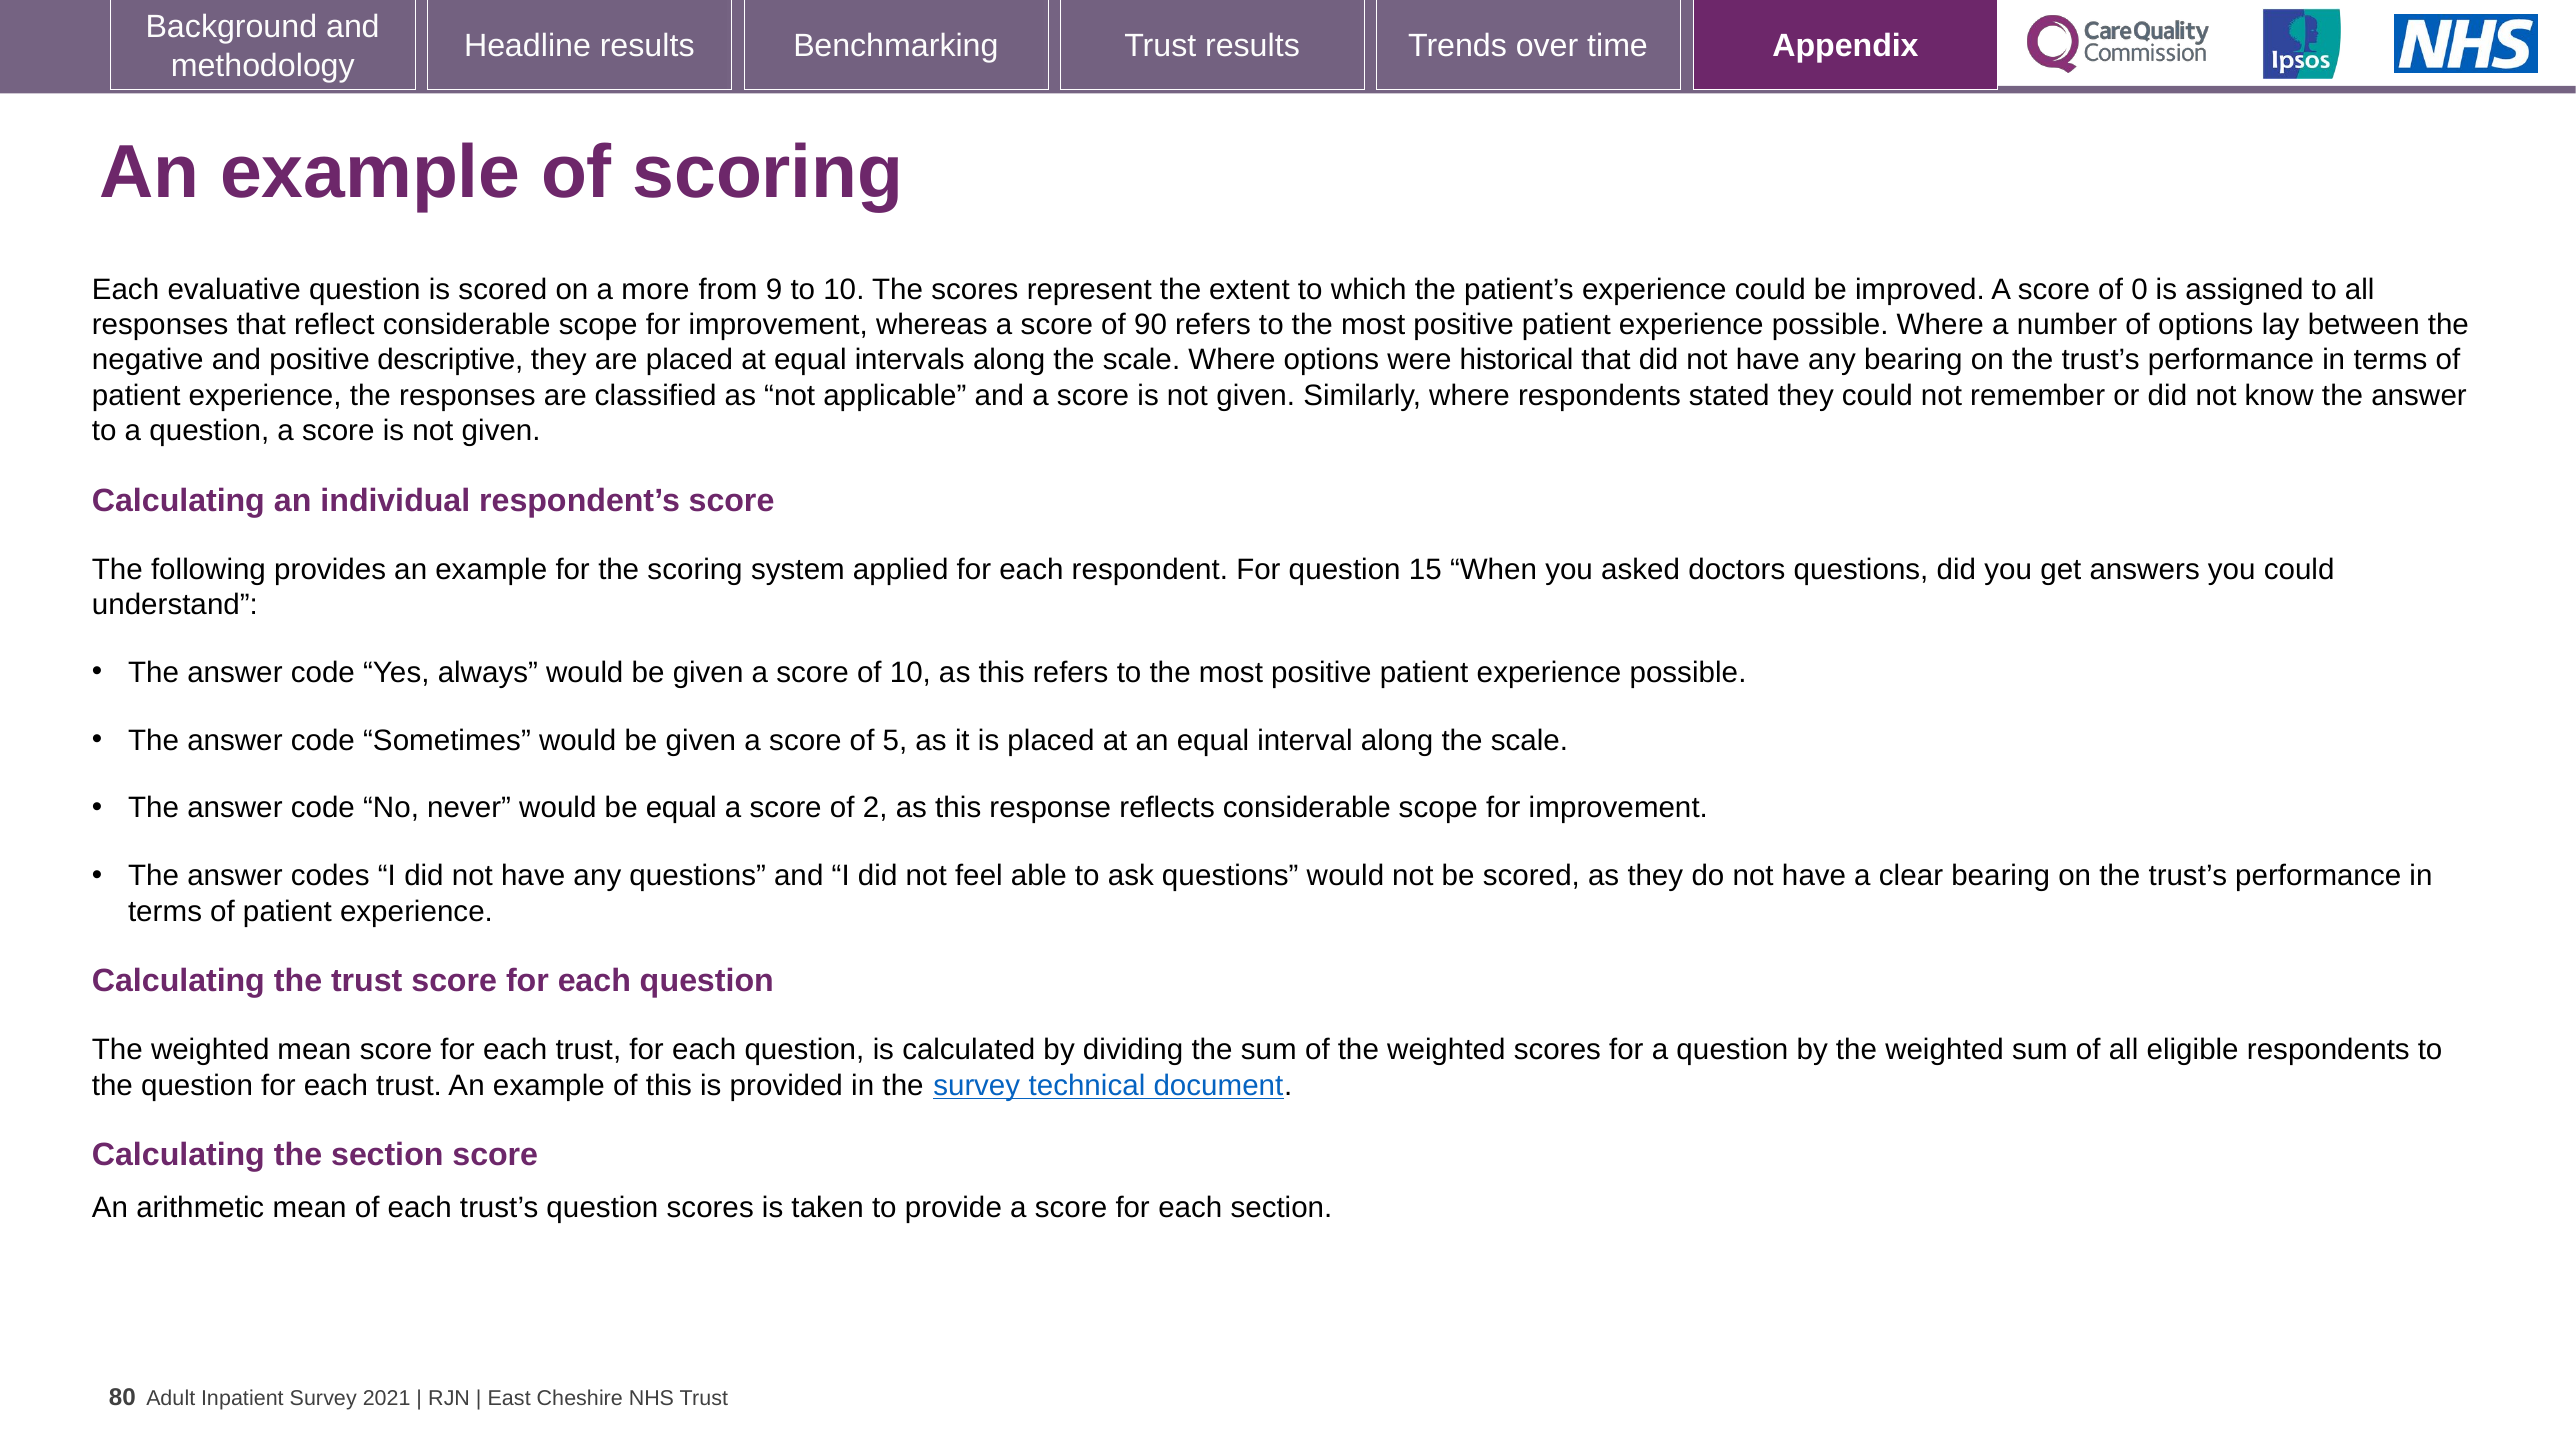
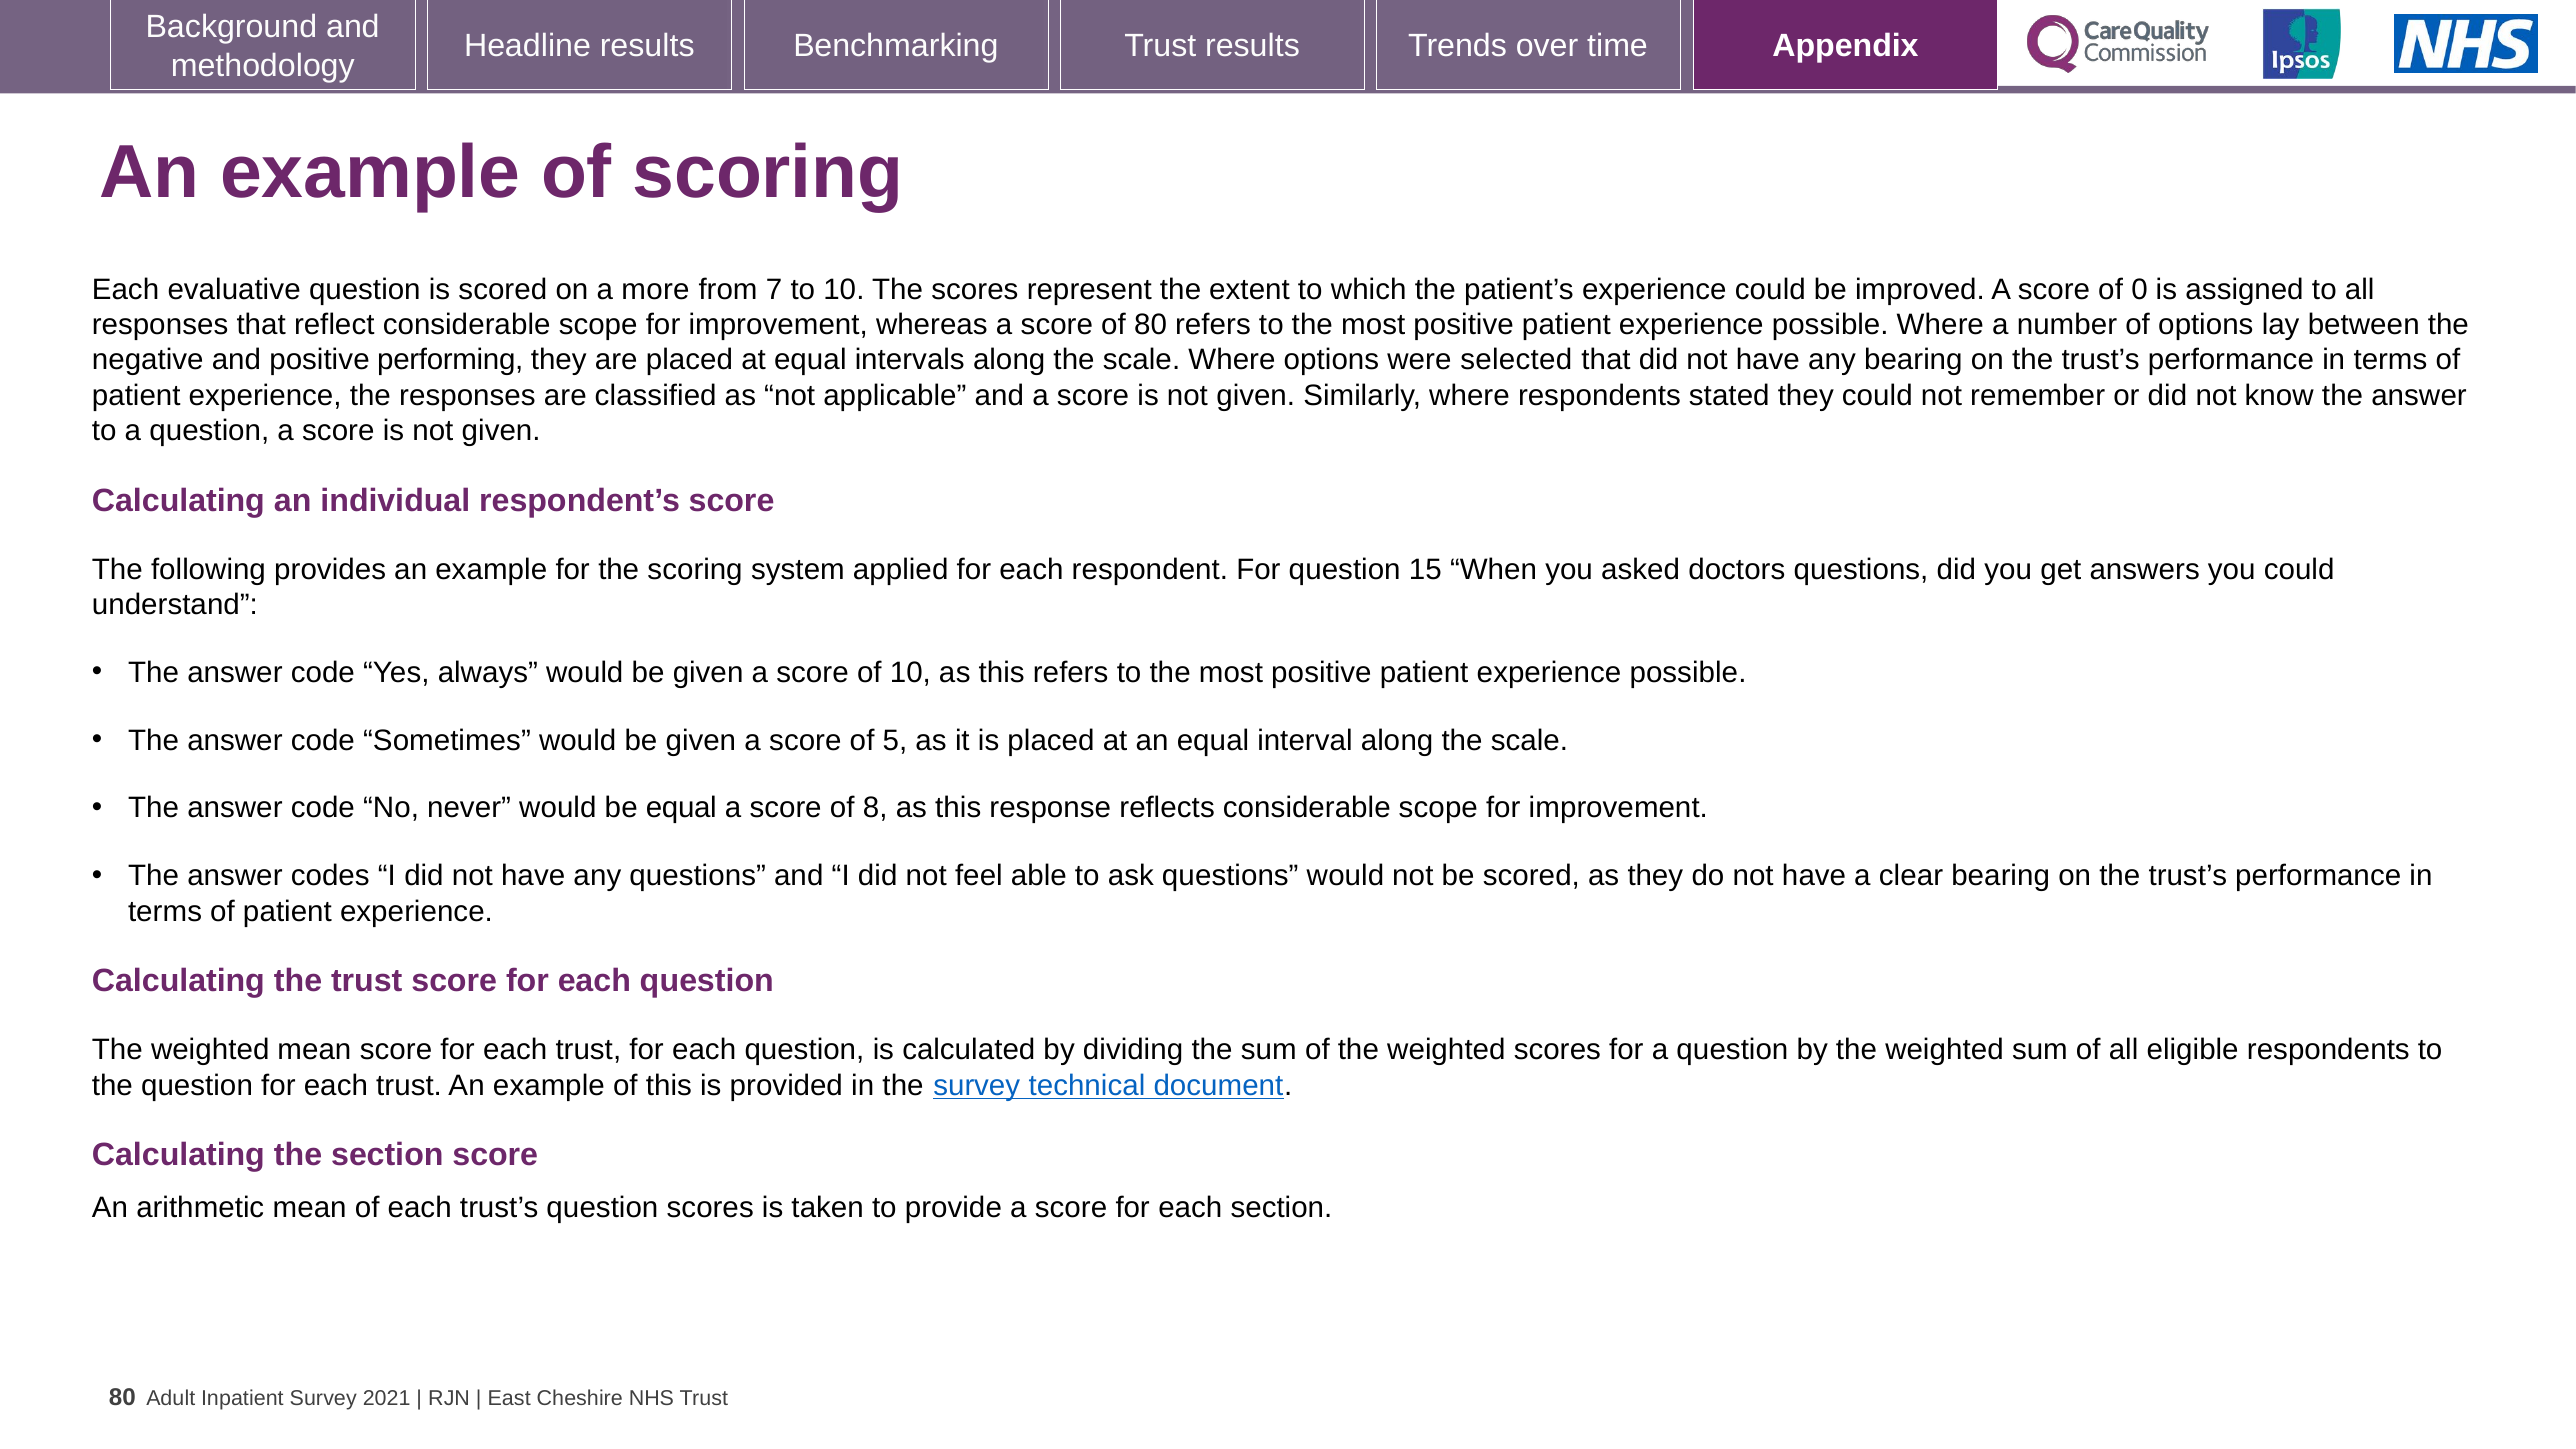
9: 9 -> 7
of 90: 90 -> 80
descriptive: descriptive -> performing
historical: historical -> selected
2: 2 -> 8
